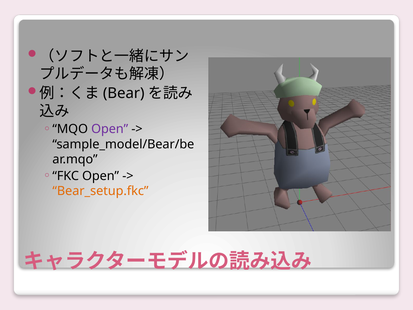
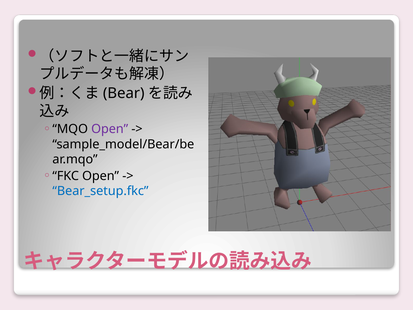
Bear_setup.fkc colour: orange -> blue
